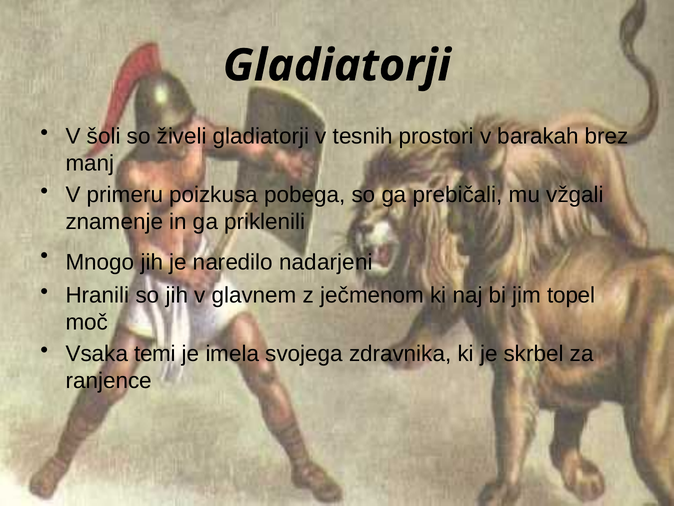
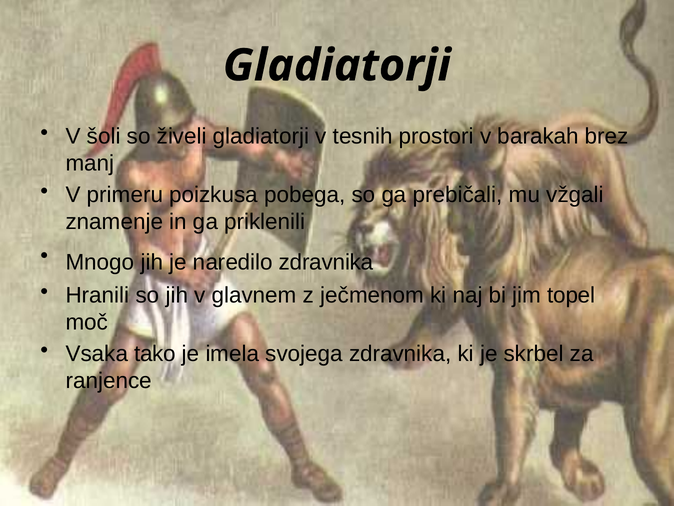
naredilo nadarjeni: nadarjeni -> zdravnika
temi: temi -> tako
